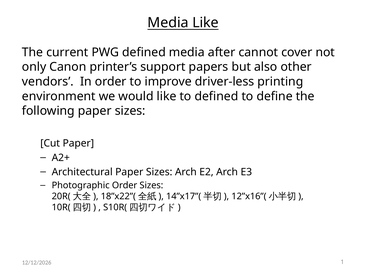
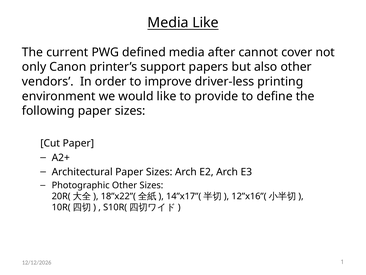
to defined: defined -> provide
Photographic Order: Order -> Other
